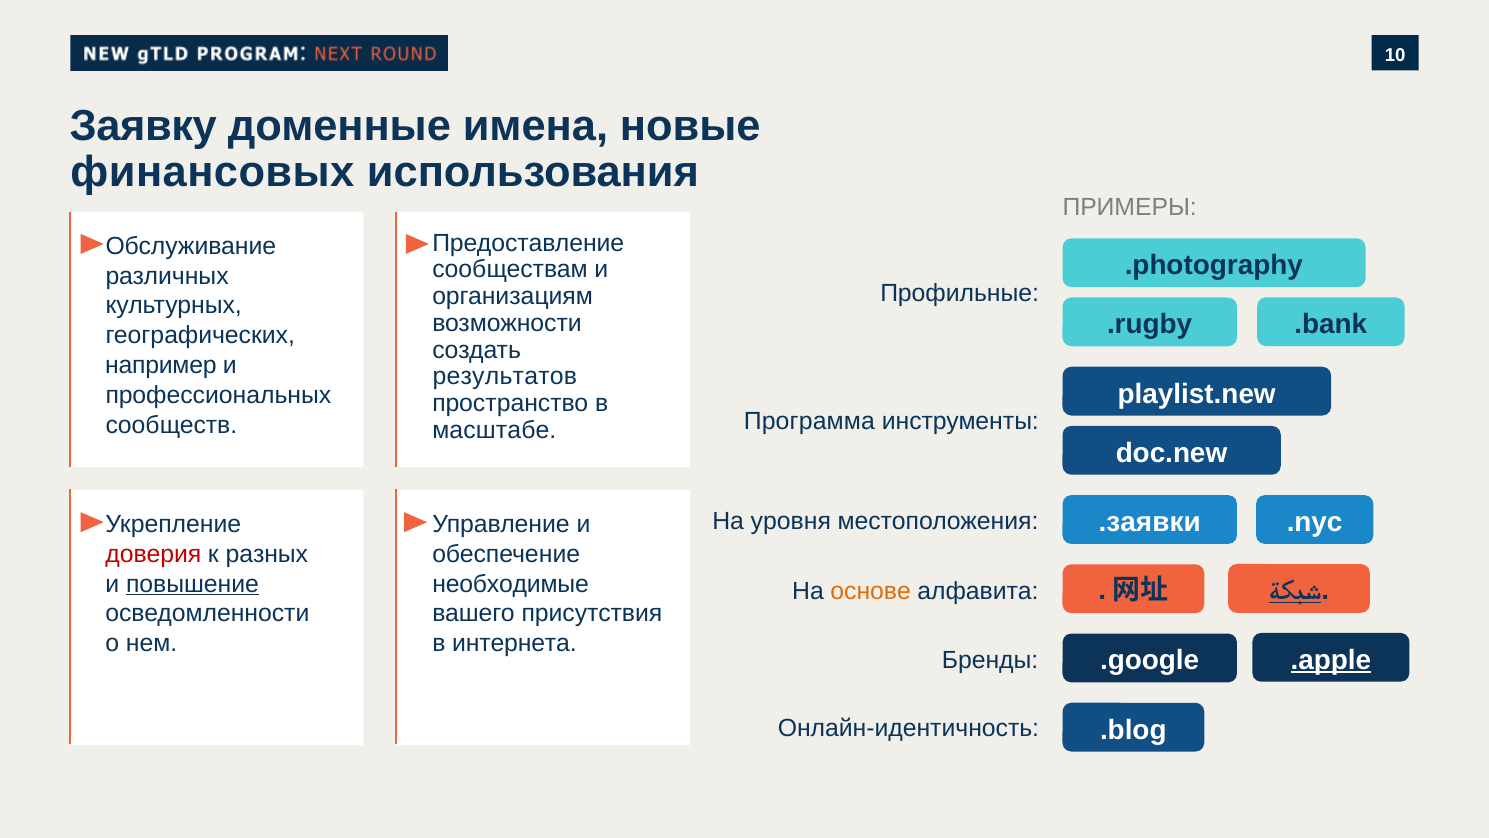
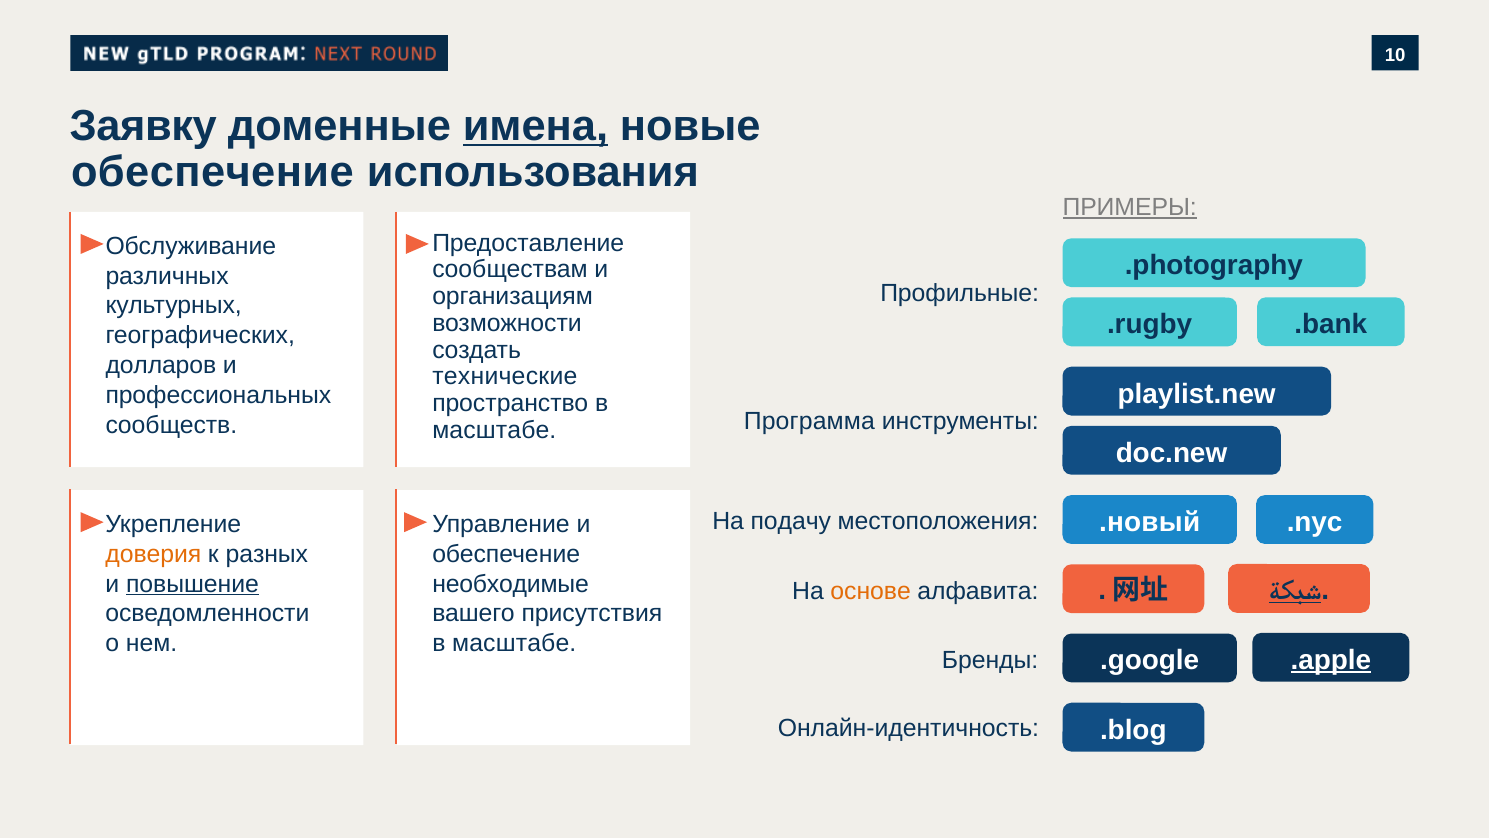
имена underline: none -> present
финансовых at (212, 172): финансовых -> обеспечение
ПРИМЕРЫ underline: none -> present
например: например -> долларов
результатов: результатов -> технические
.заявки: .заявки -> .новый
уровня: уровня -> подачу
доверия colour: red -> orange
интернета at (514, 643): интернета -> масштабе
